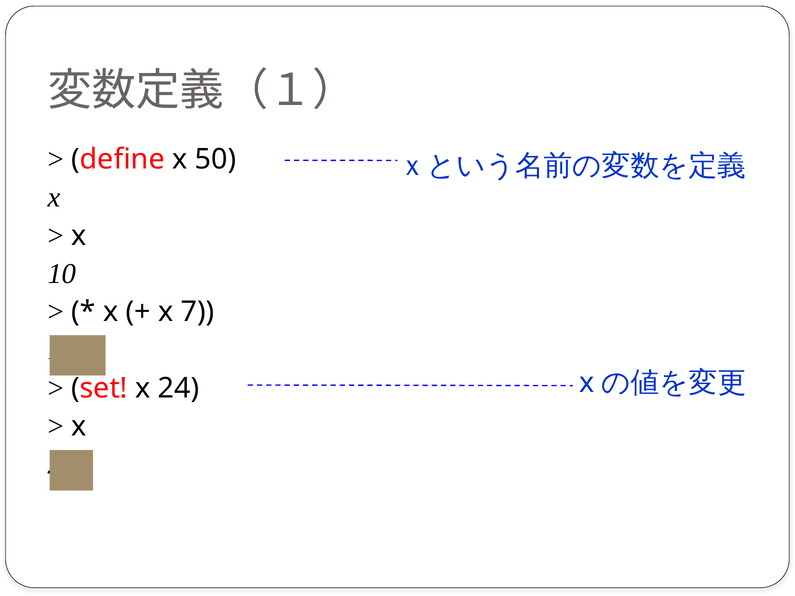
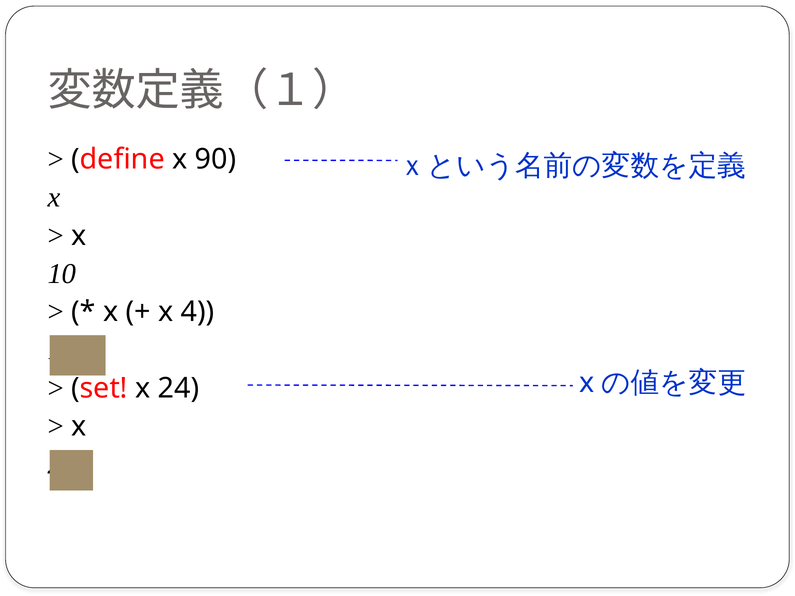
50: 50 -> 90
7: 7 -> 4
